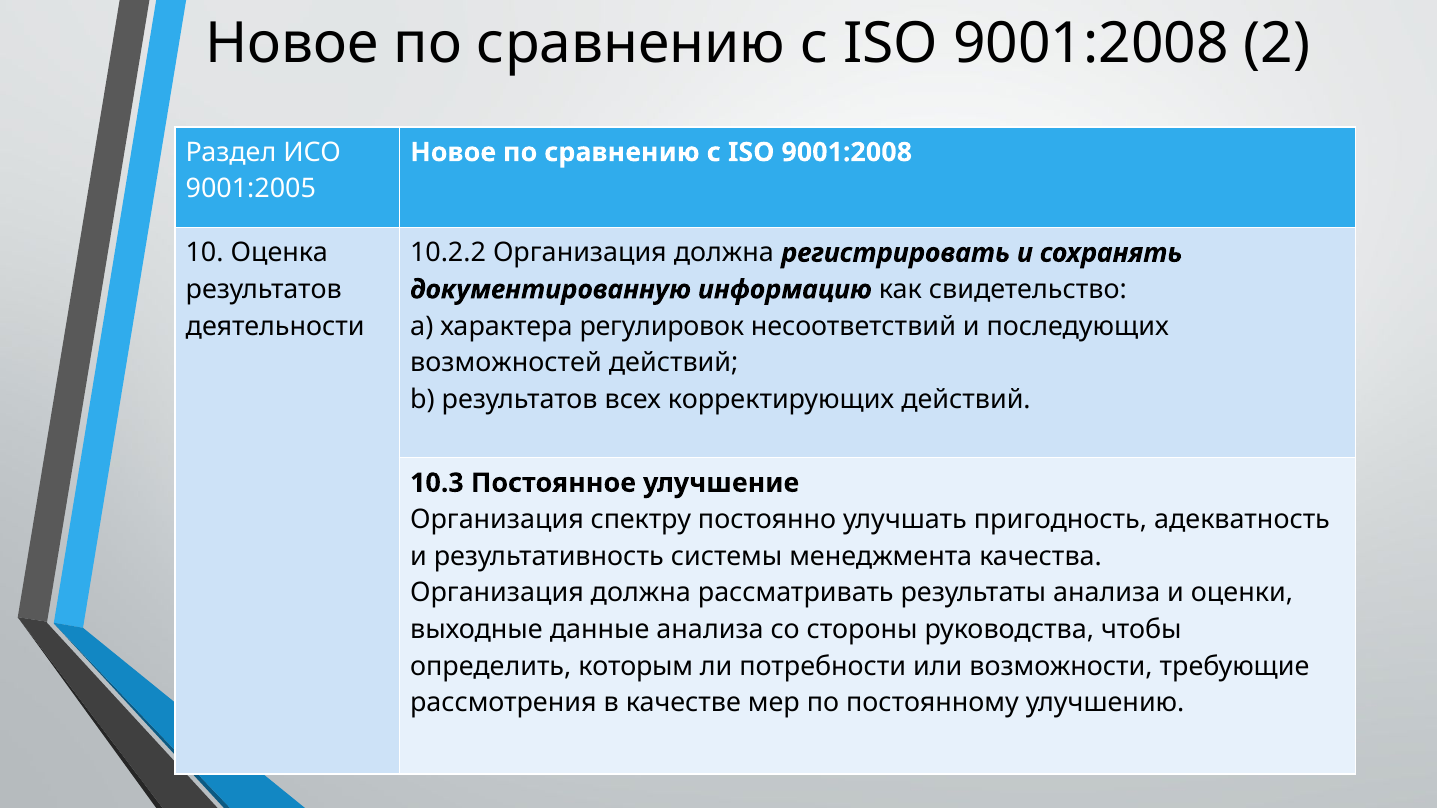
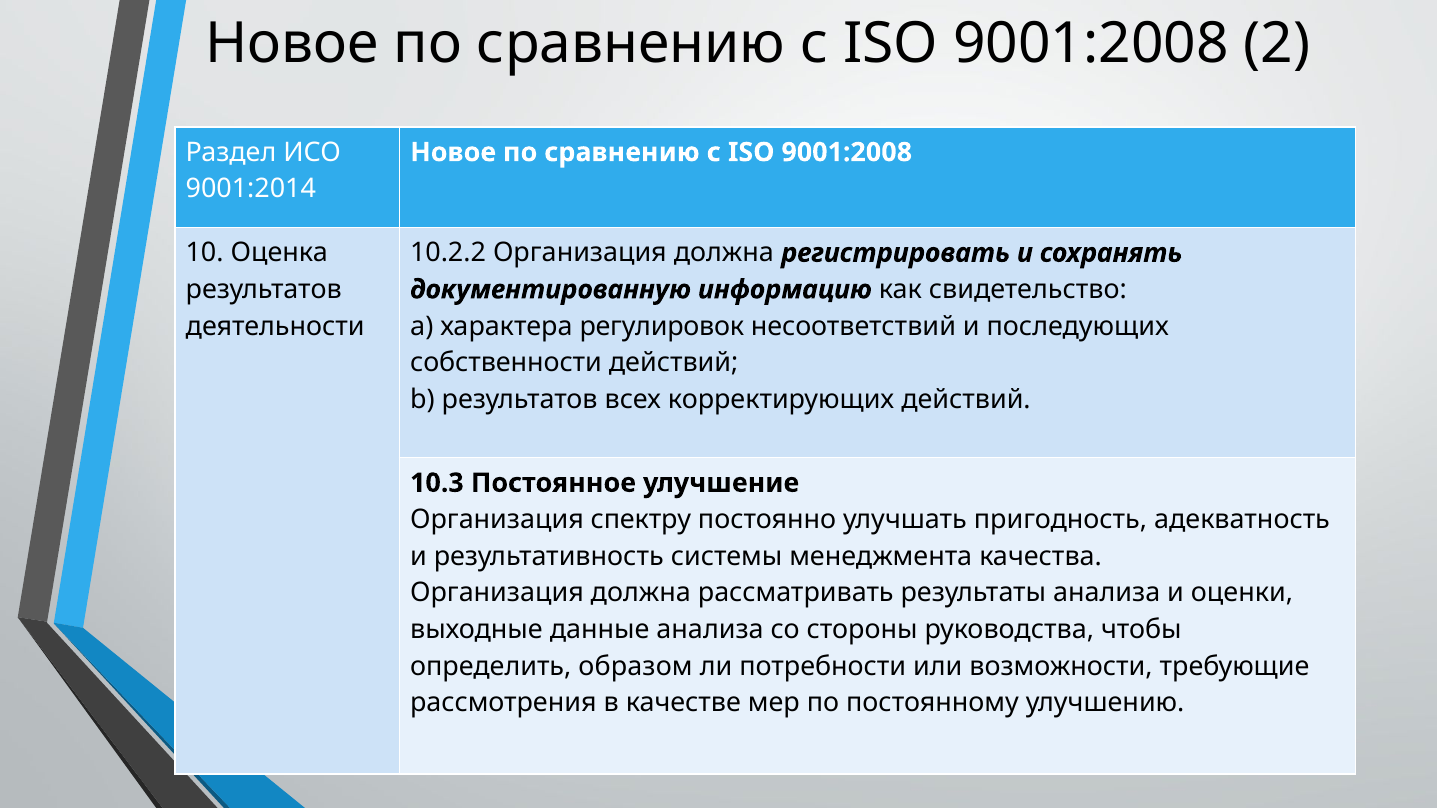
9001:2005: 9001:2005 -> 9001:2014
возможностей: возможностей -> собственности
которым: которым -> образом
